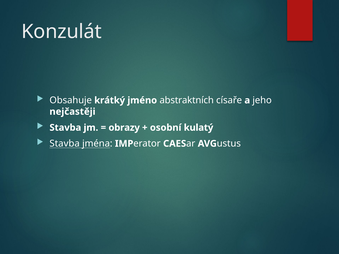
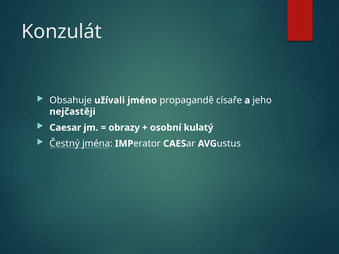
krátký: krátký -> užívali
abstraktních: abstraktních -> propagandě
Stavba at (65, 128): Stavba -> Caesar
Stavba at (65, 144): Stavba -> Čestný
